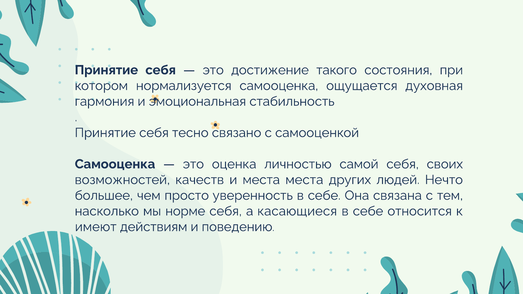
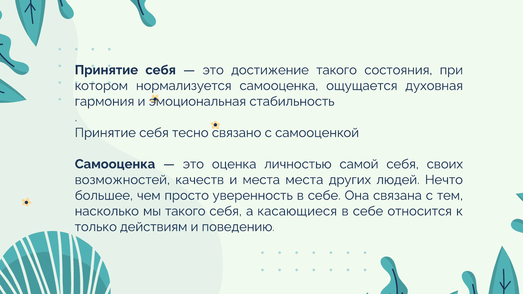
мы норме: норме -> такого
имеют: имеют -> только
